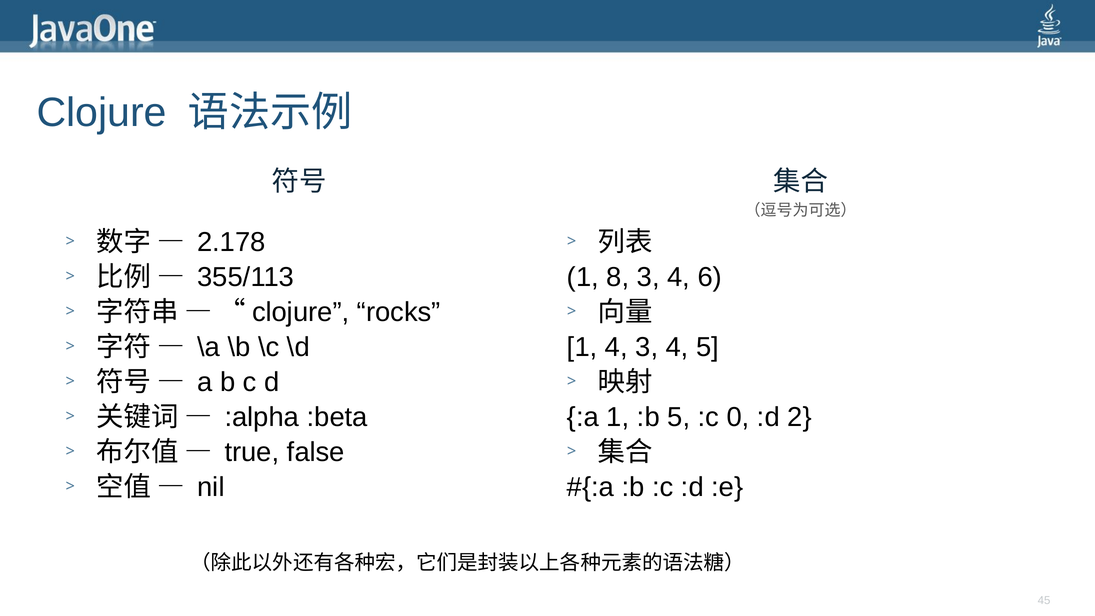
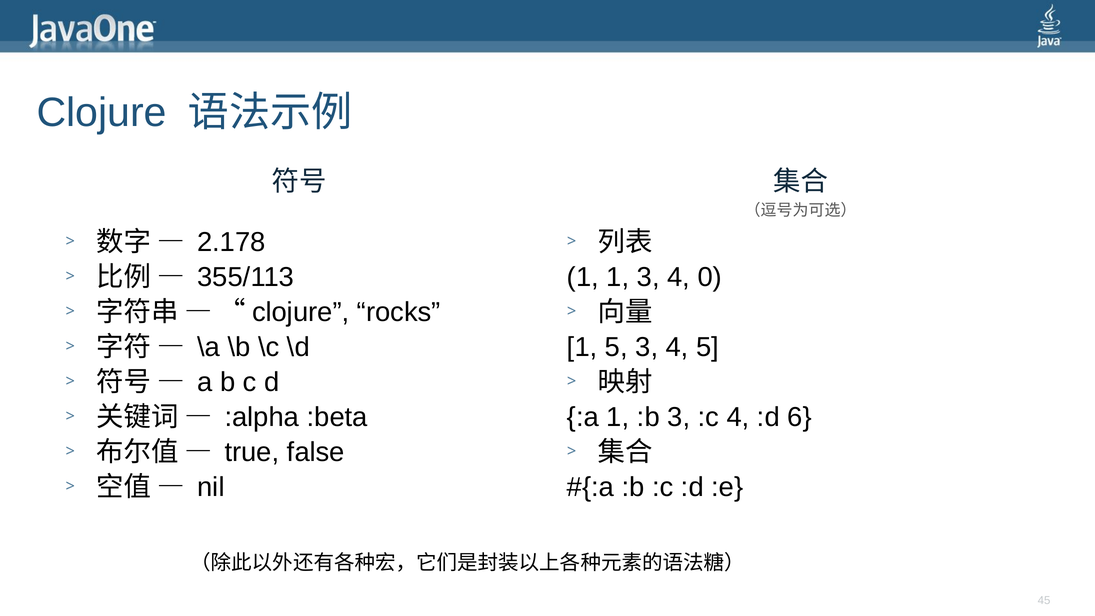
1 8: 8 -> 1
6: 6 -> 0
1 4: 4 -> 5
:b 5: 5 -> 3
:c 0: 0 -> 4
2: 2 -> 6
